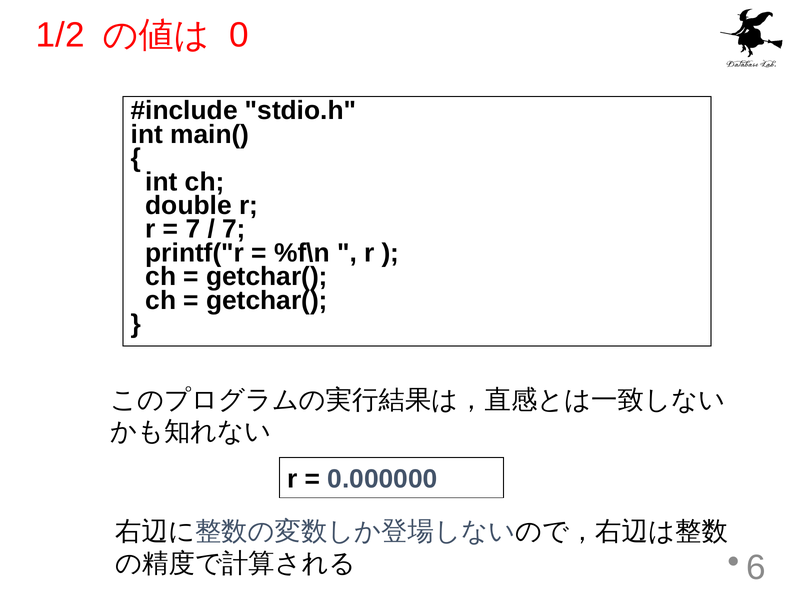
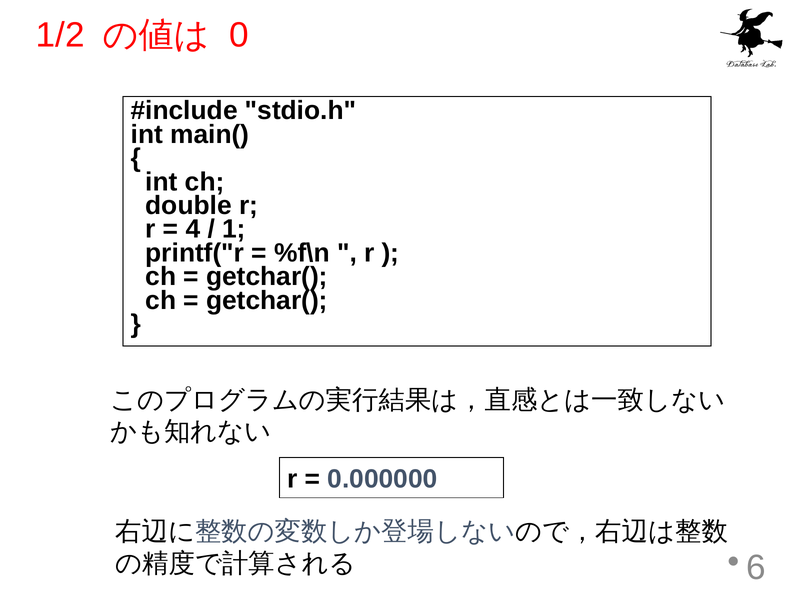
7 at (193, 229): 7 -> 4
7 at (234, 229): 7 -> 1
